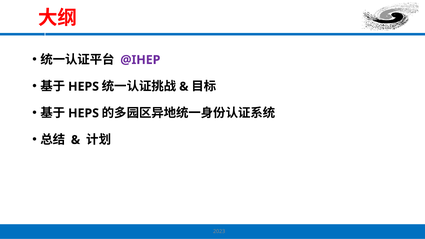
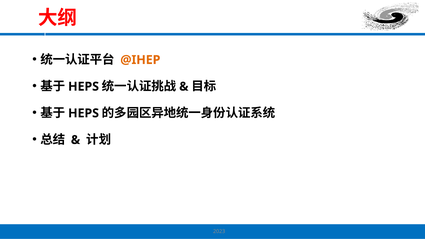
@IHEP colour: purple -> orange
